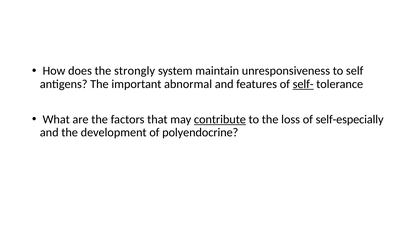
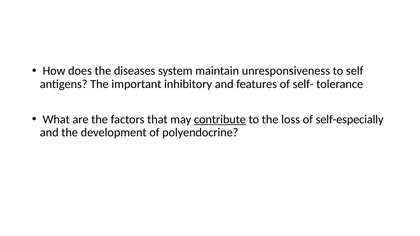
strongly: strongly -> diseases
abnormal: abnormal -> inhibitory
self- underline: present -> none
